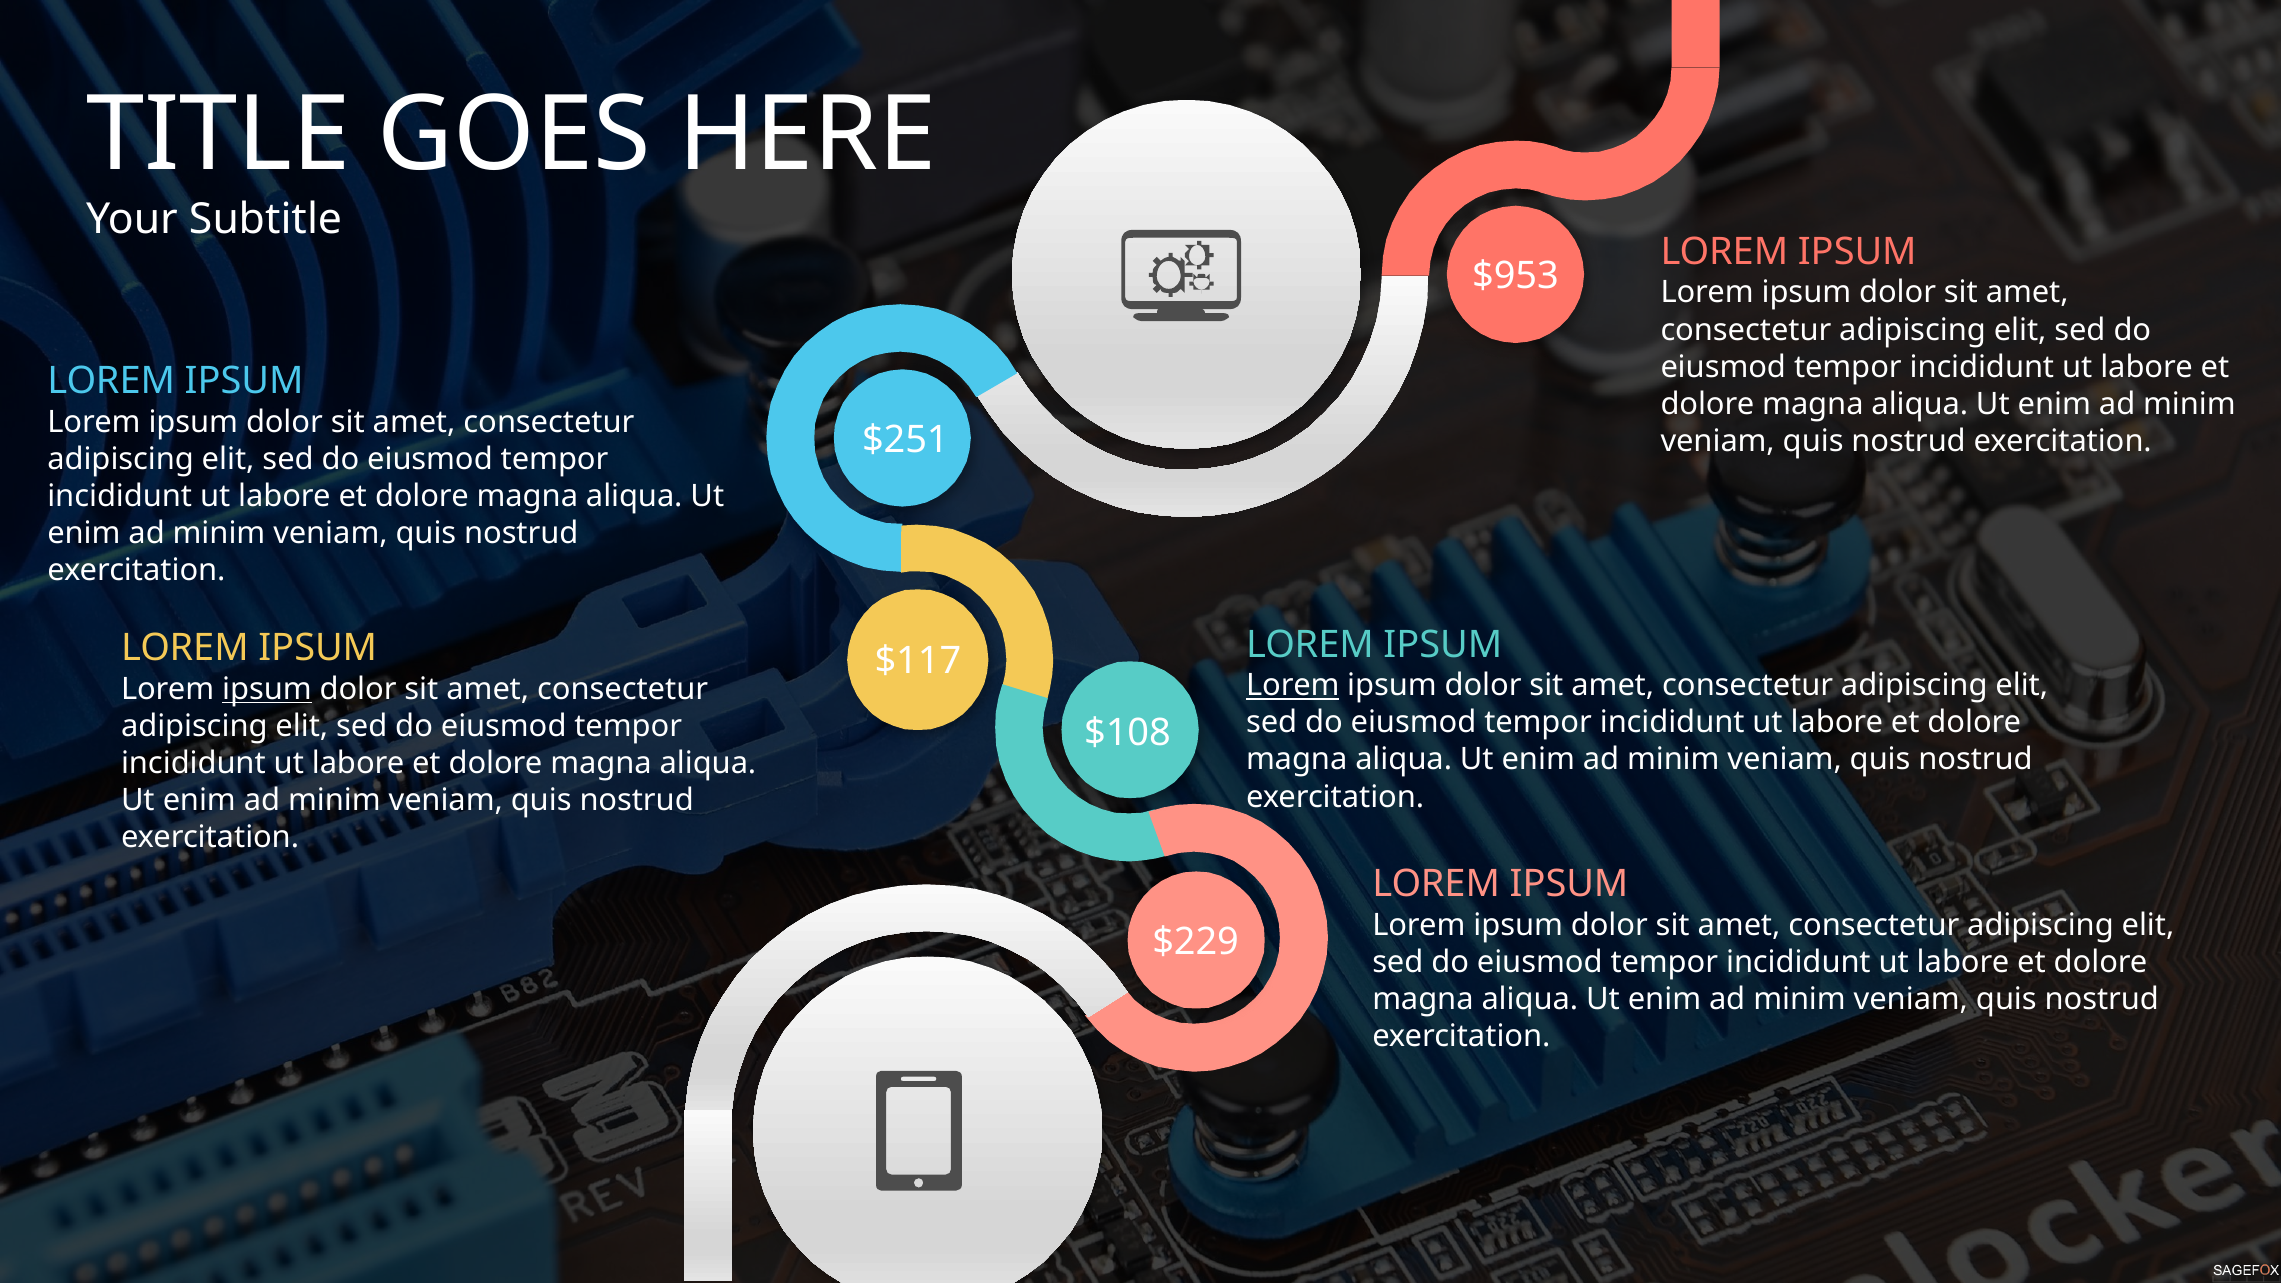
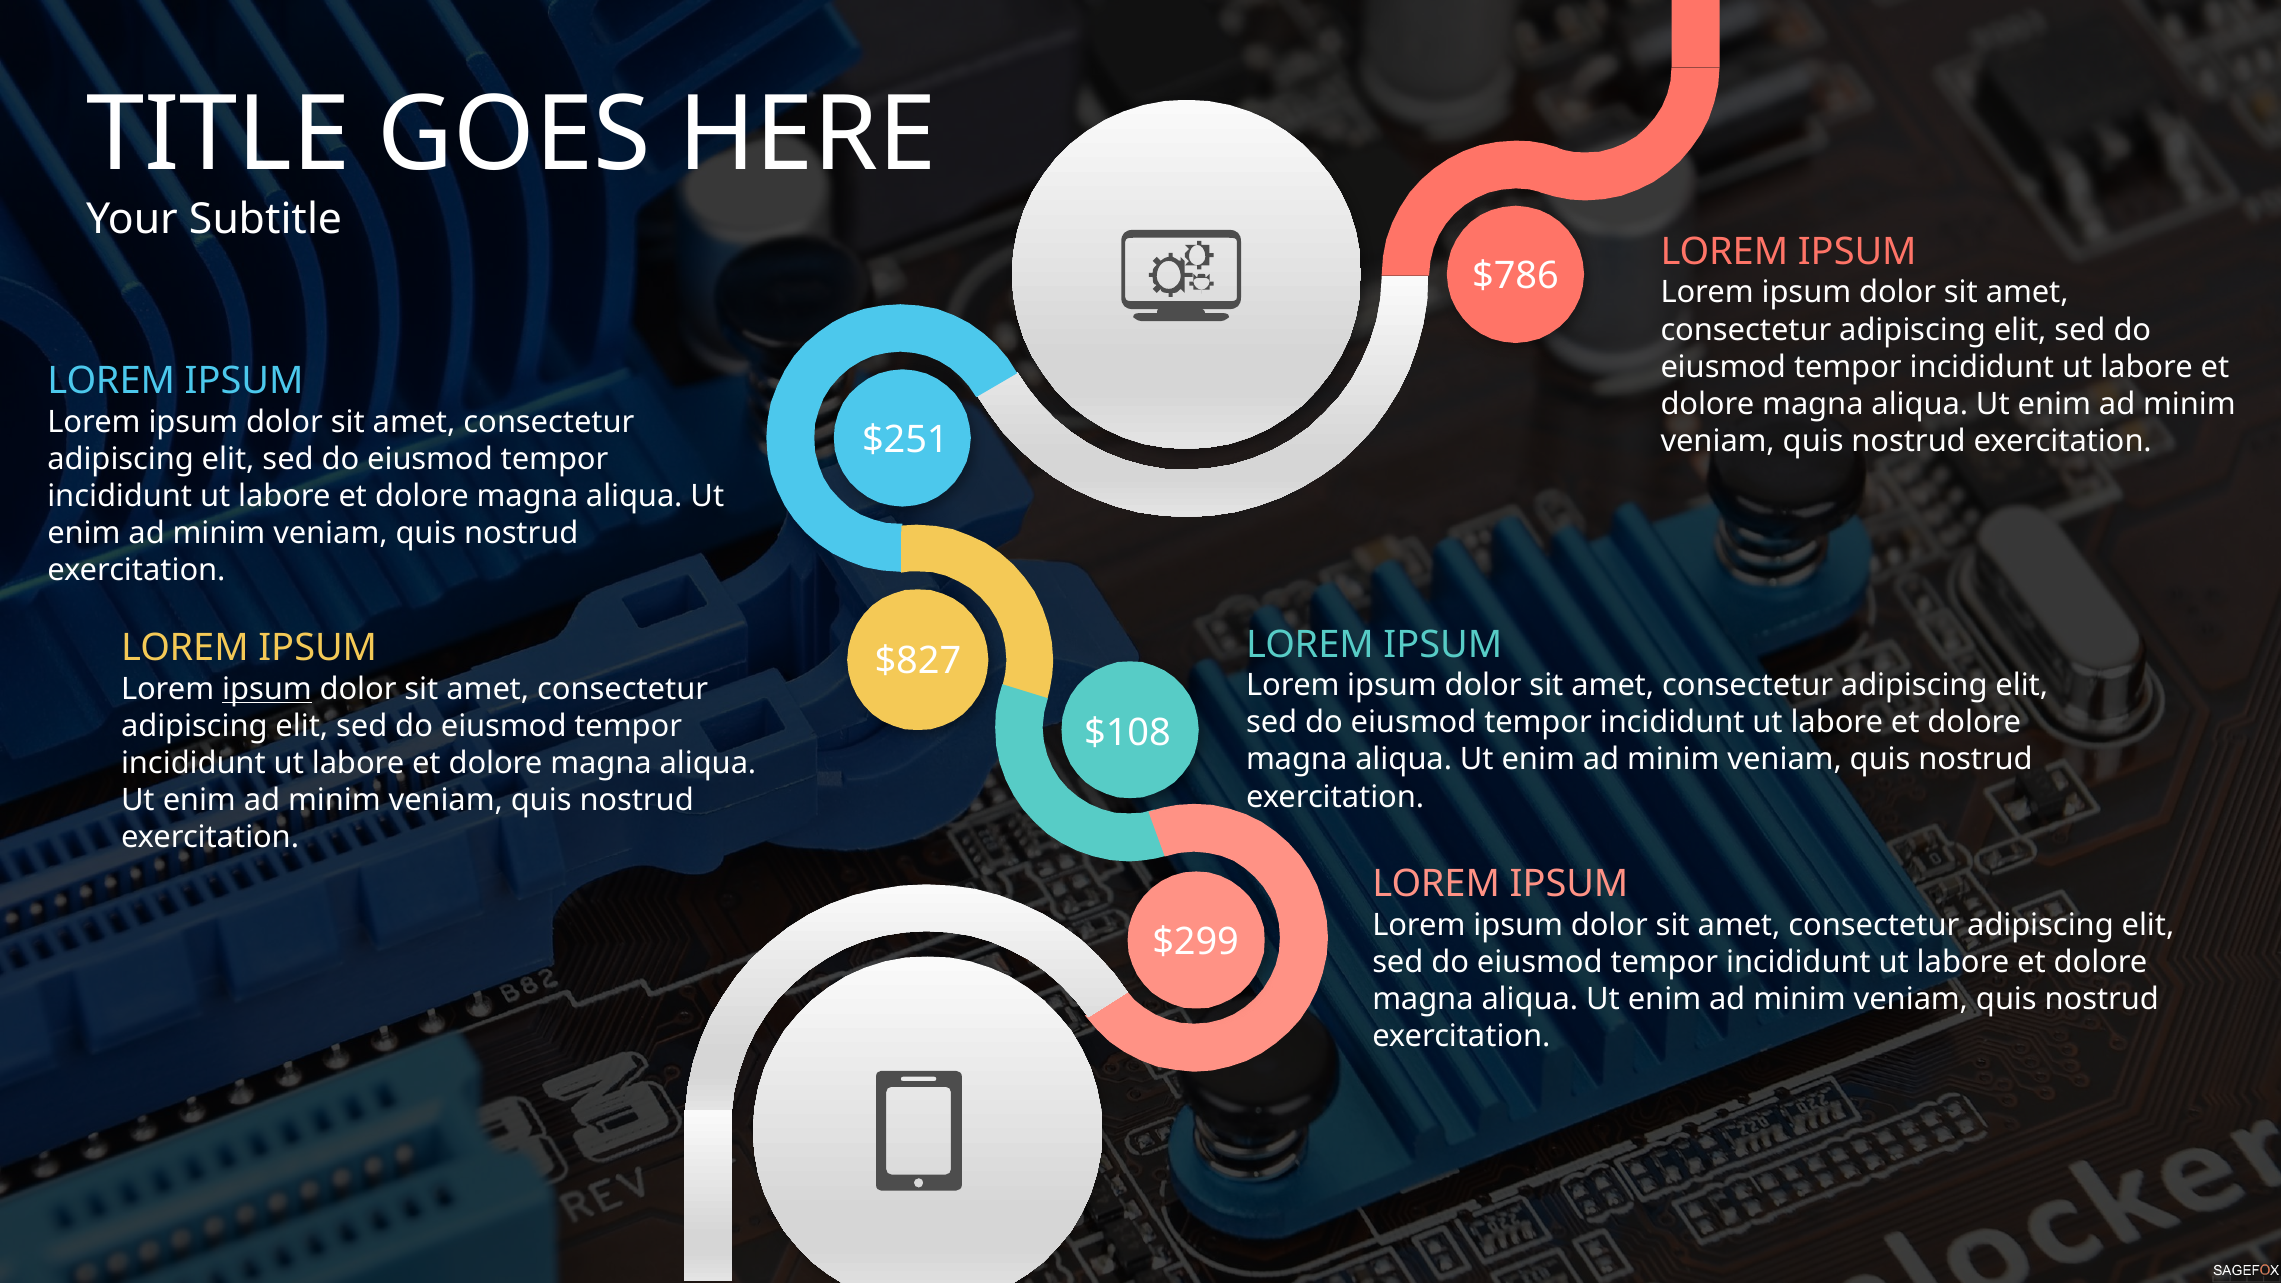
$953: $953 -> $786
$117: $117 -> $827
Lorem at (1293, 686) underline: present -> none
$229: $229 -> $299
